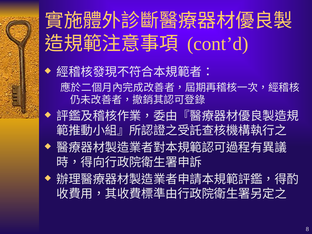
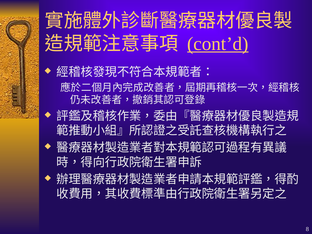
cont’d underline: none -> present
